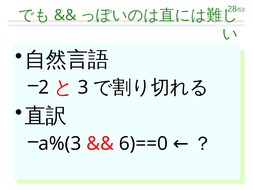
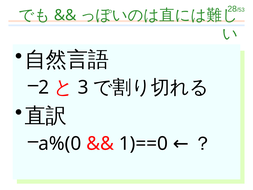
a%(3: a%(3 -> a%(0
6)==0: 6)==0 -> 1)==0
